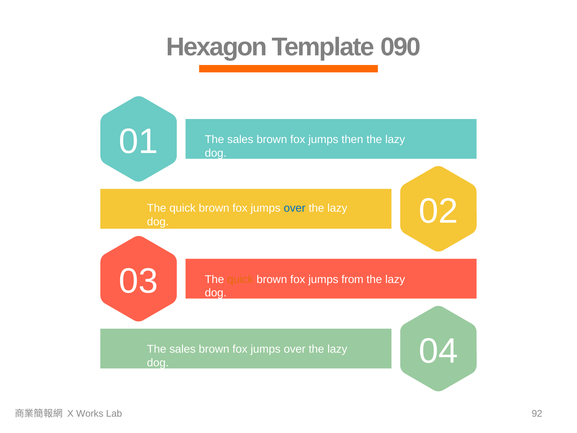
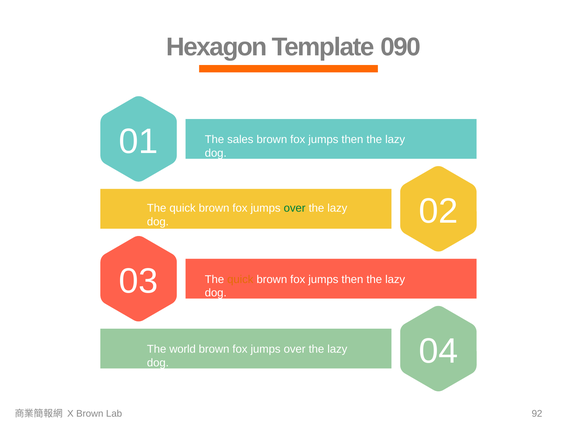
over at (295, 208) colour: blue -> green
from at (352, 279): from -> then
sales at (183, 349): sales -> world
X Works: Works -> Brown
